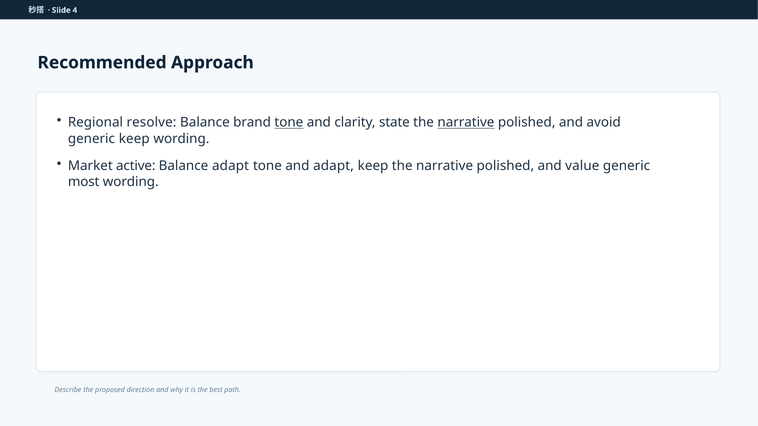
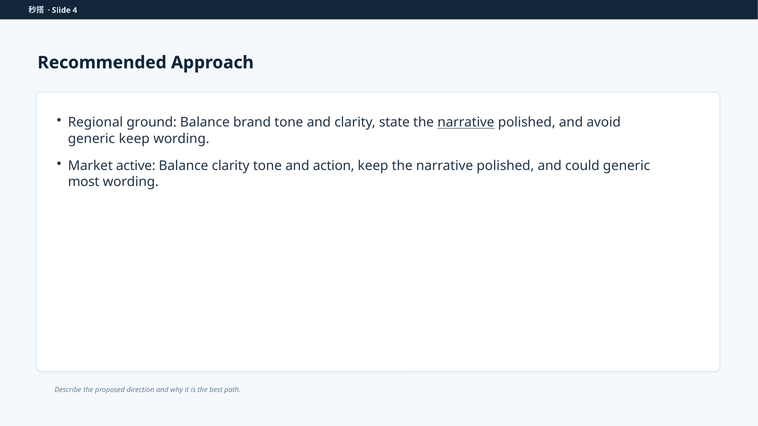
resolve: resolve -> ground
tone at (289, 123) underline: present -> none
Balance adapt: adapt -> clarity
and adapt: adapt -> action
value: value -> could
